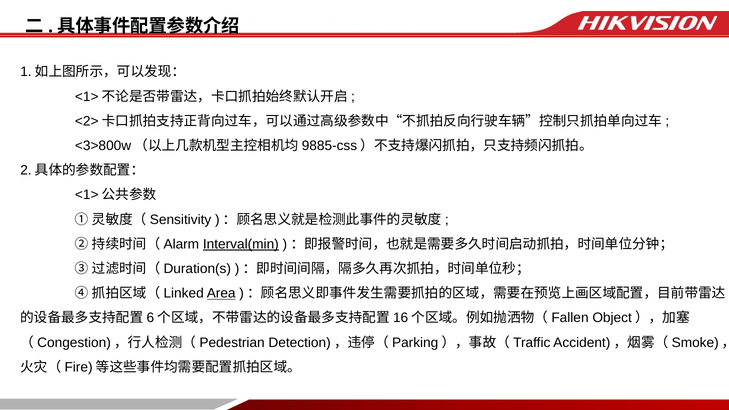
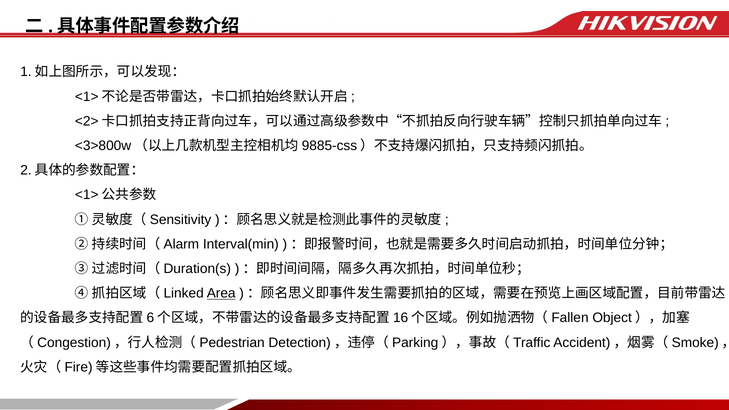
Interval(min underline: present -> none
